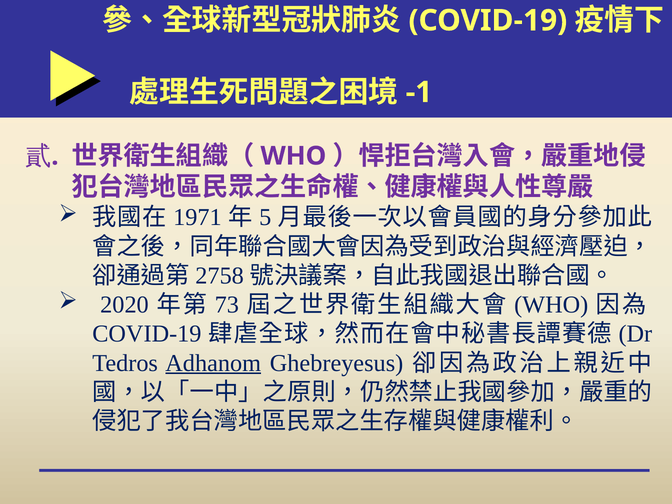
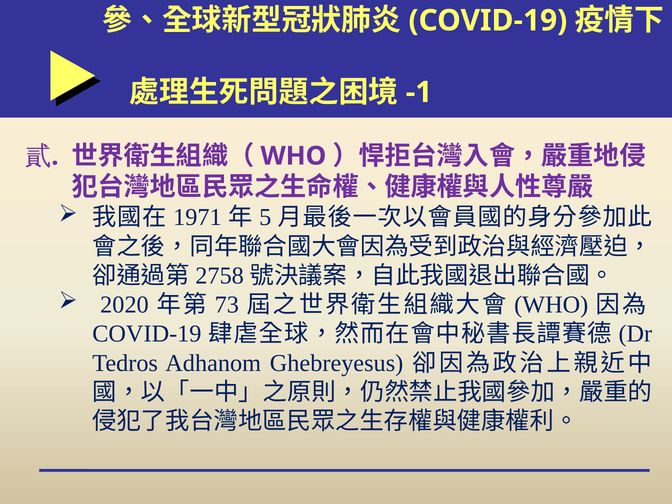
Adhanom underline: present -> none
